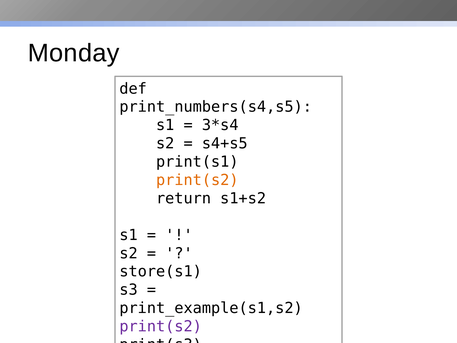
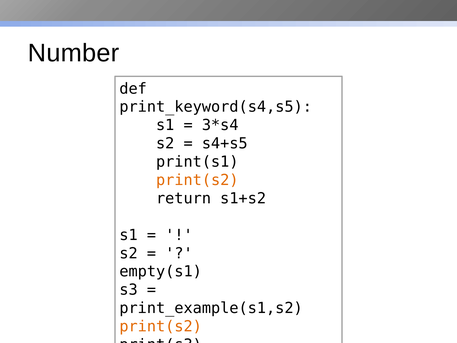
Monday: Monday -> Number
print_numbers(s4,s5: print_numbers(s4,s5 -> print_keyword(s4,s5
store(s1: store(s1 -> empty(s1
print(s2 at (161, 326) colour: purple -> orange
